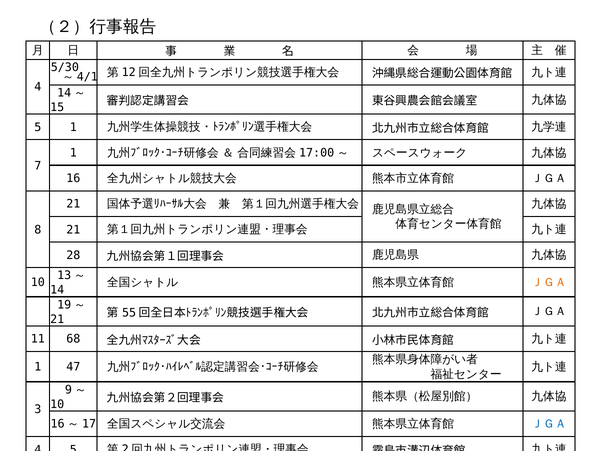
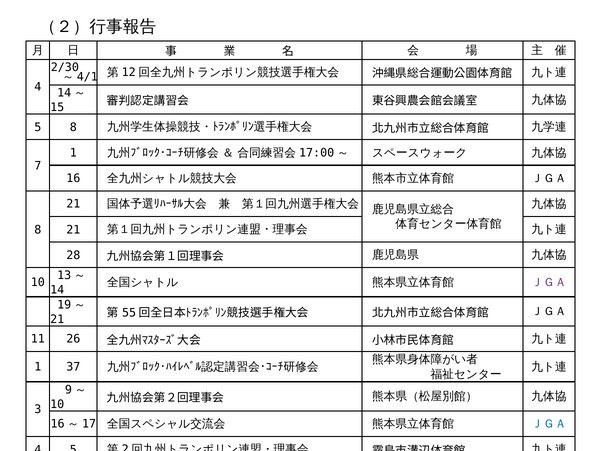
5/30: 5/30 -> 2/30
5 1: 1 -> 8
ＪＧＡ at (549, 282) colour: orange -> purple
68: 68 -> 26
47: 47 -> 37
